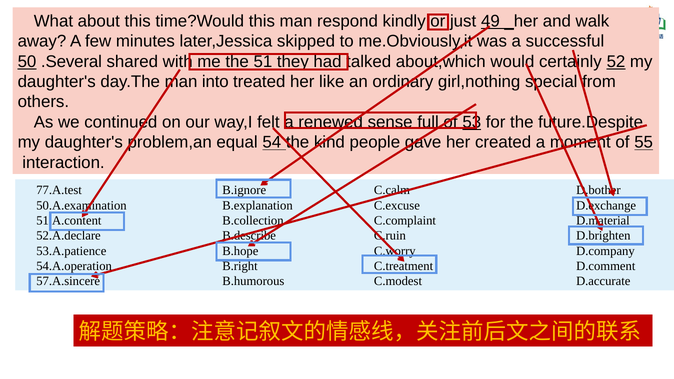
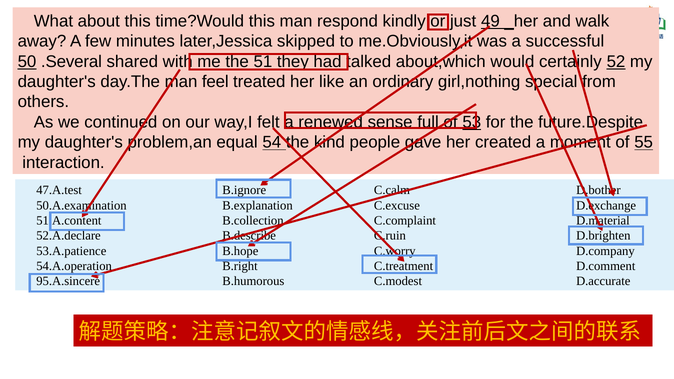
into: into -> feel
77.A.test: 77.A.test -> 47.A.test
57.A.sincere: 57.A.sincere -> 95.A.sincere
